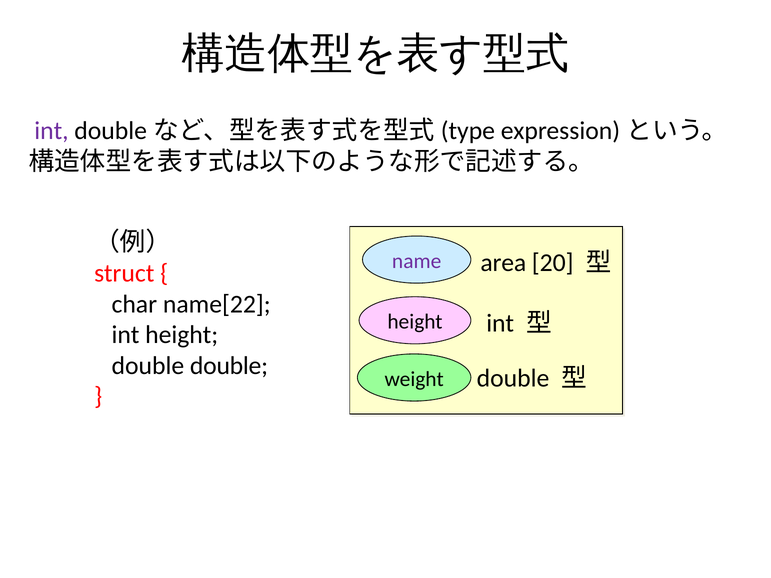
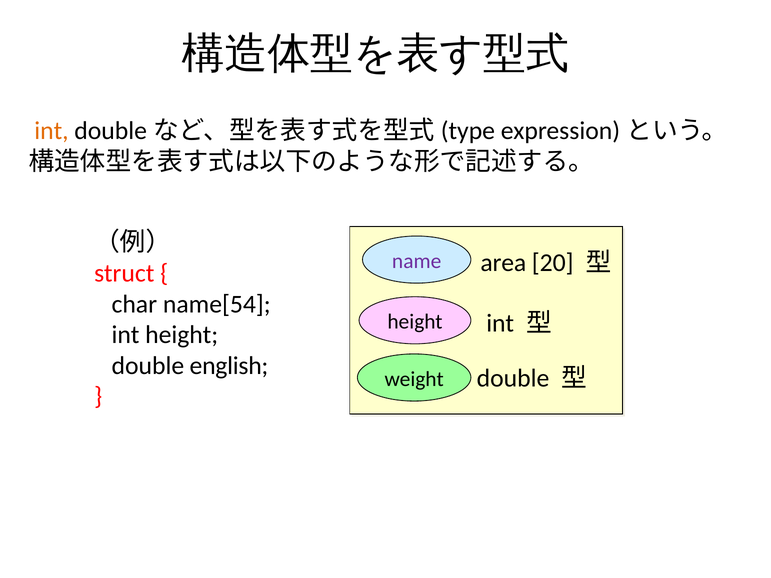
int at (51, 131) colour: purple -> orange
name[22: name[22 -> name[54
double double: double -> english
